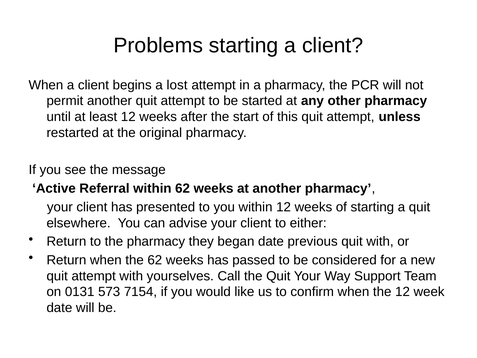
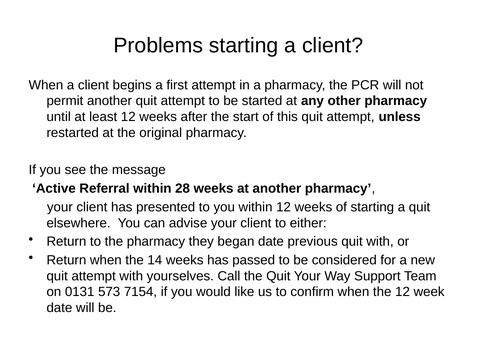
lost: lost -> first
within 62: 62 -> 28
the 62: 62 -> 14
